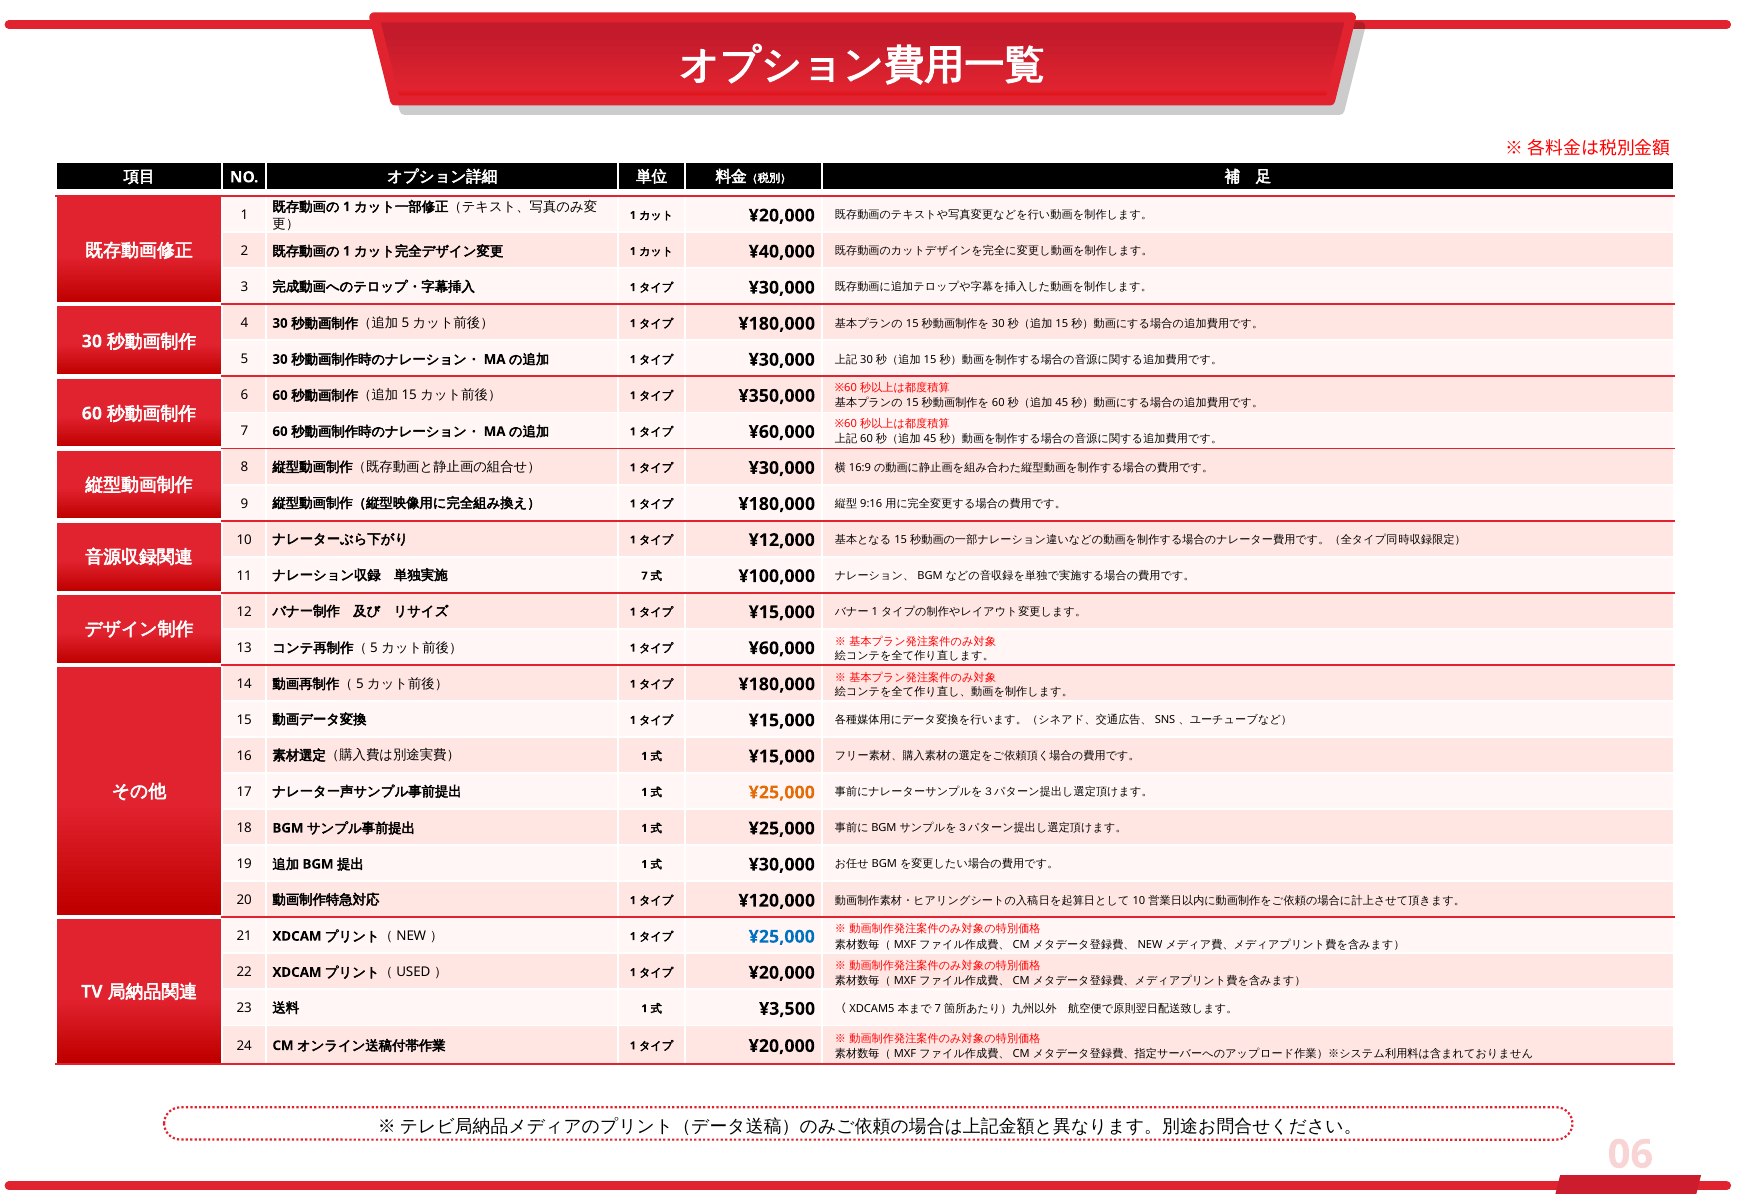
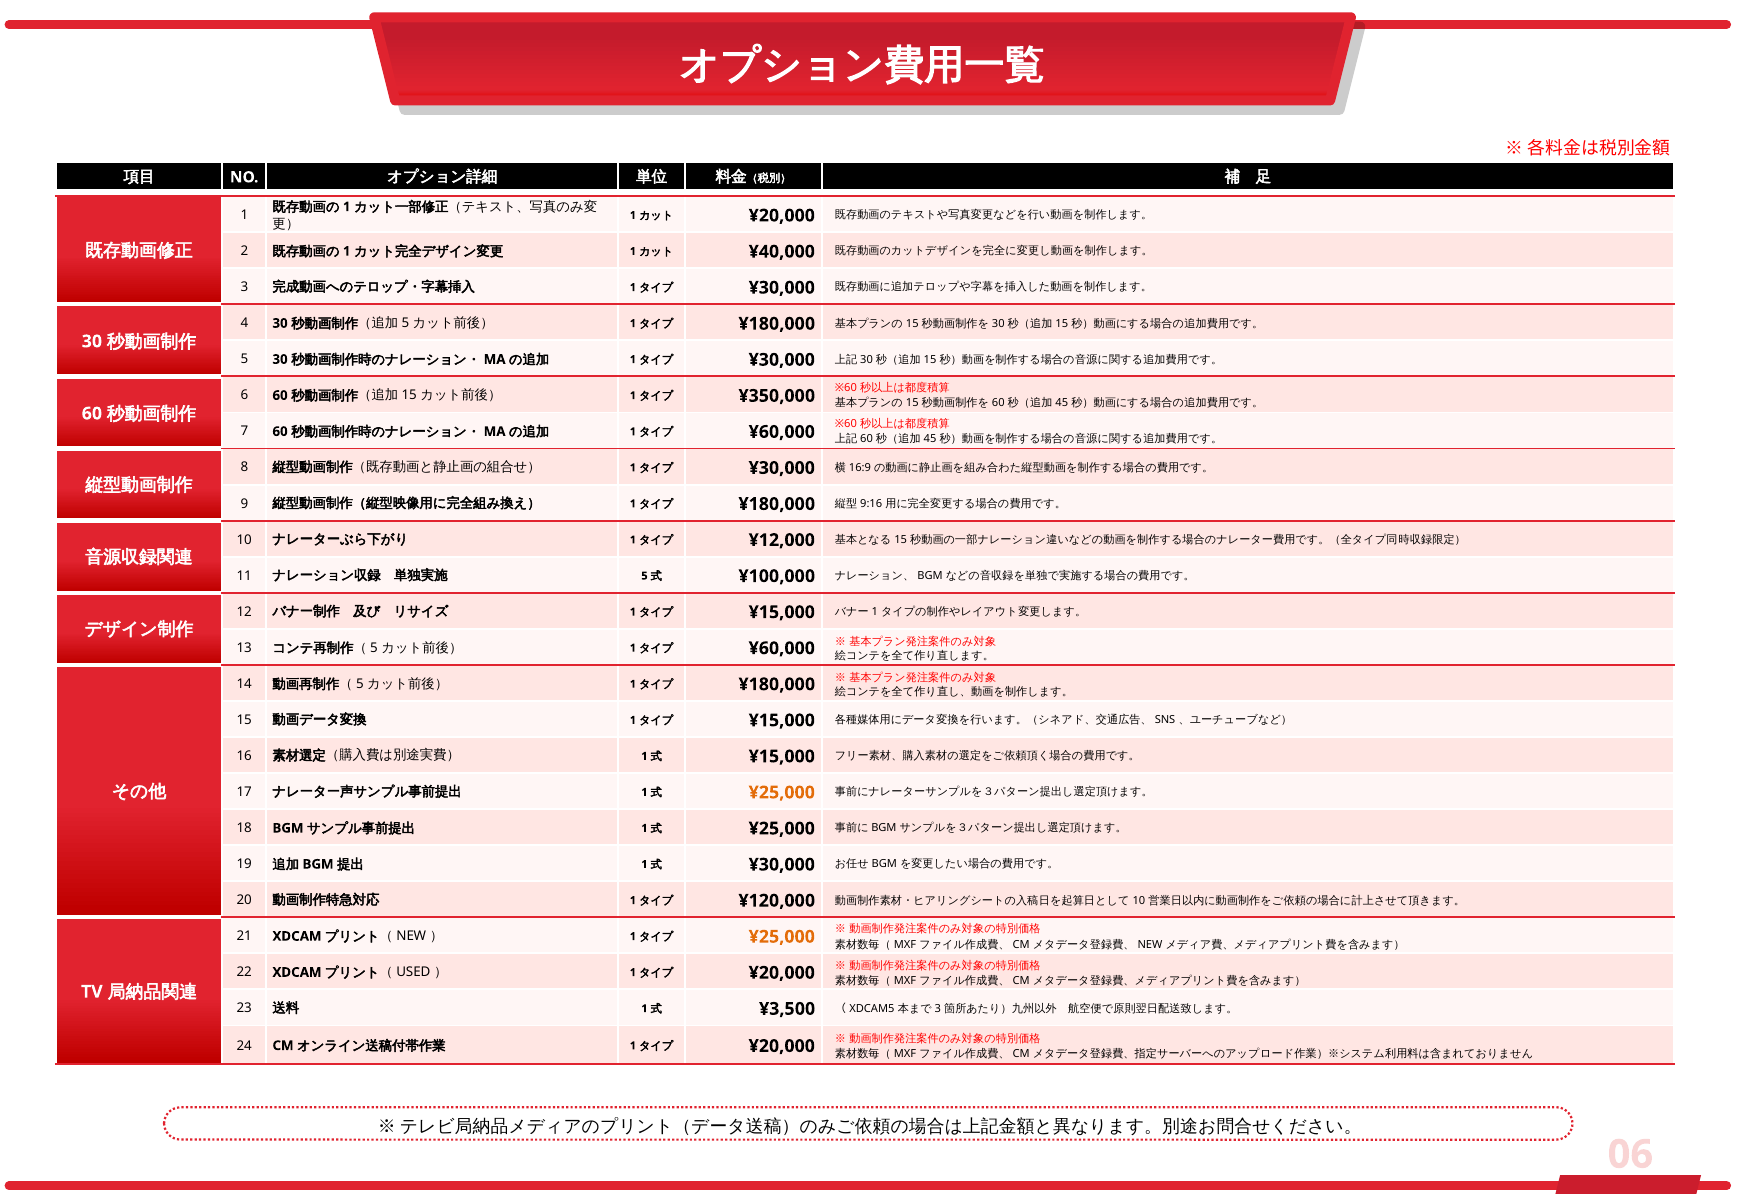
7 at (644, 576): 7 -> 5
¥25,000 at (782, 937) colour: blue -> orange
7 at (938, 1009): 7 -> 3
